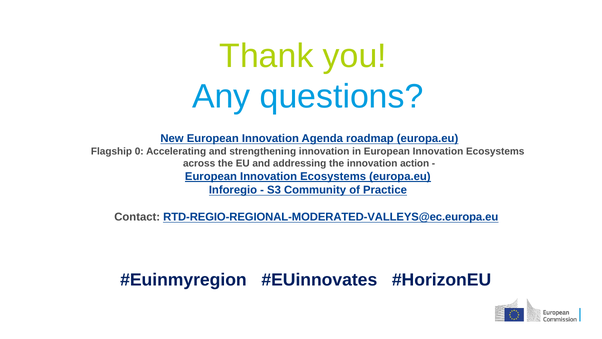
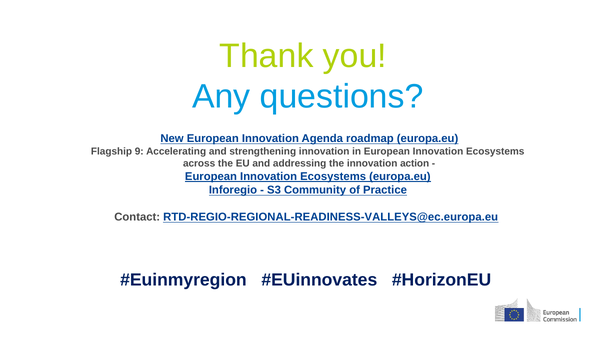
0: 0 -> 9
RTD-REGIO-REGIONAL-MODERATED-VALLEYS@ec.europa.eu: RTD-REGIO-REGIONAL-MODERATED-VALLEYS@ec.europa.eu -> RTD-REGIO-REGIONAL-READINESS-VALLEYS@ec.europa.eu
